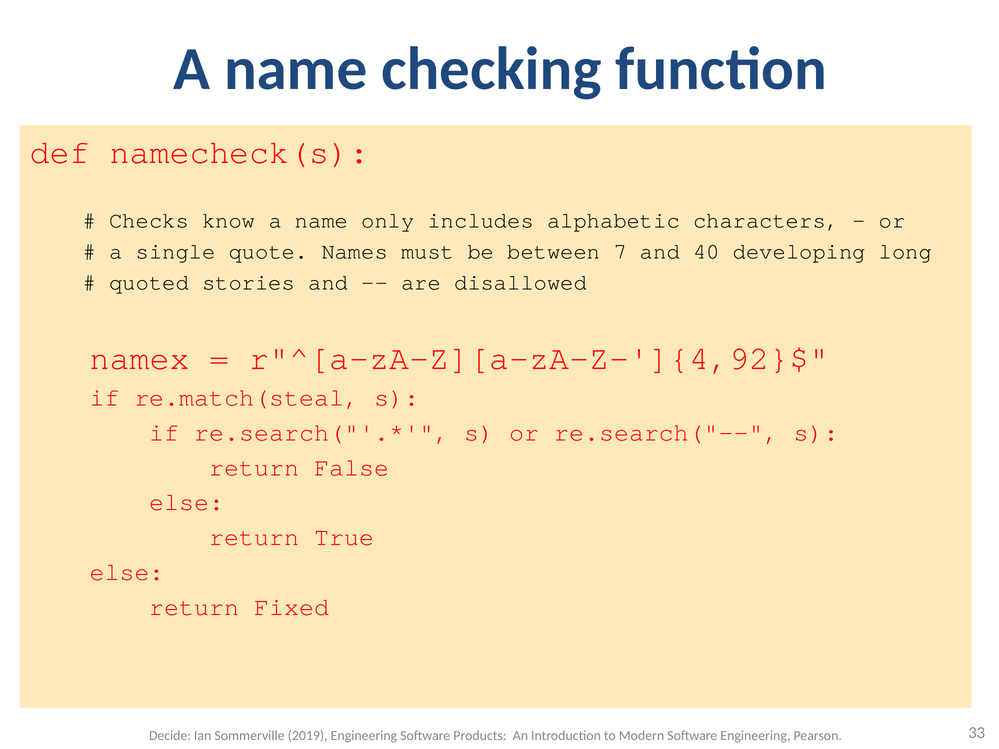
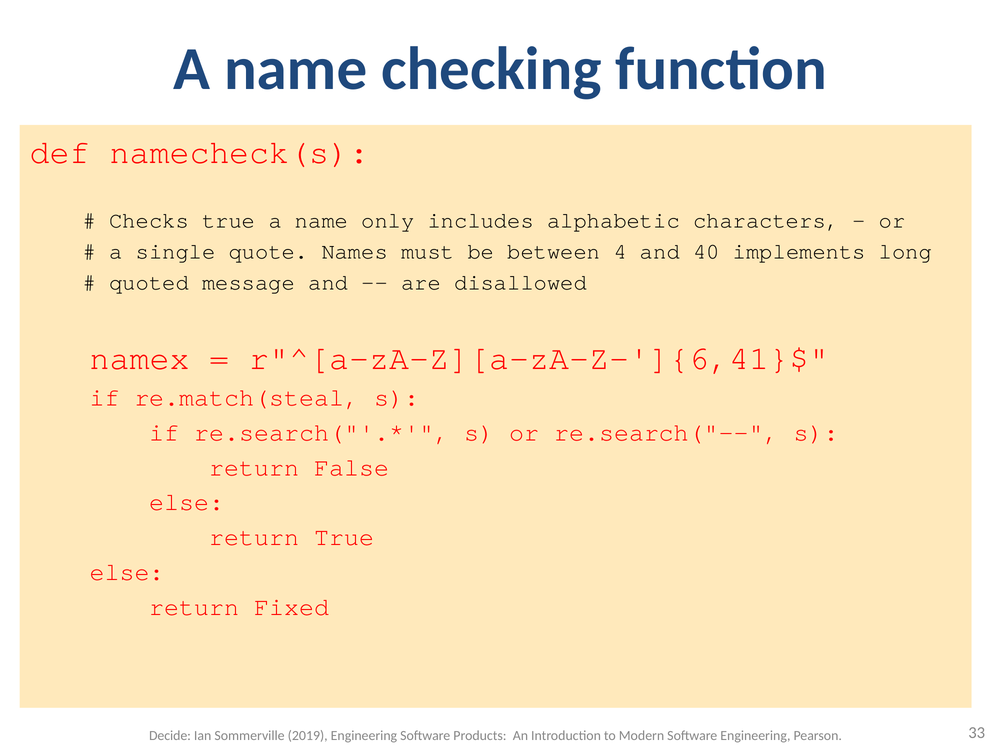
Checks know: know -> true
7: 7 -> 4
developing: developing -> implements
stories: stories -> message
r"^[a-zA-Z][a-zA-Z-']{4,92}$: r"^[a-zA-Z][a-zA-Z-']{4,92}$ -> r"^[a-zA-Z][a-zA-Z-']{6,41}$
